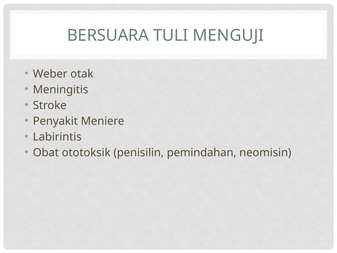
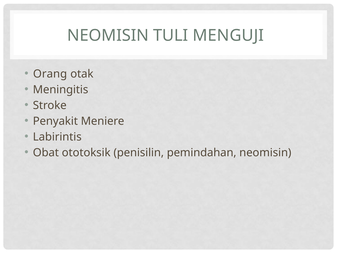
BERSUARA at (108, 35): BERSUARA -> NEOMISIN
Weber: Weber -> Orang
